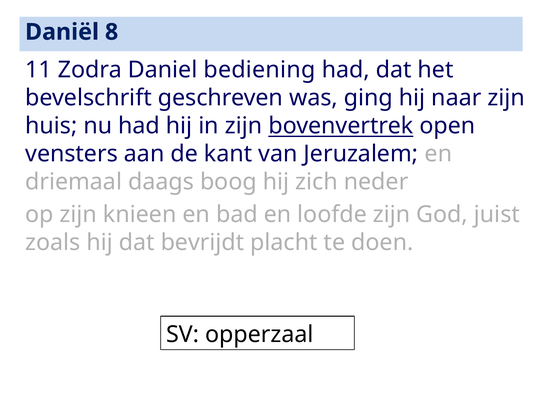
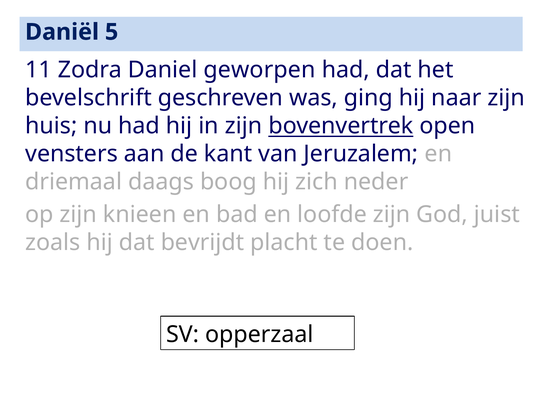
8: 8 -> 5
bediening: bediening -> geworpen
